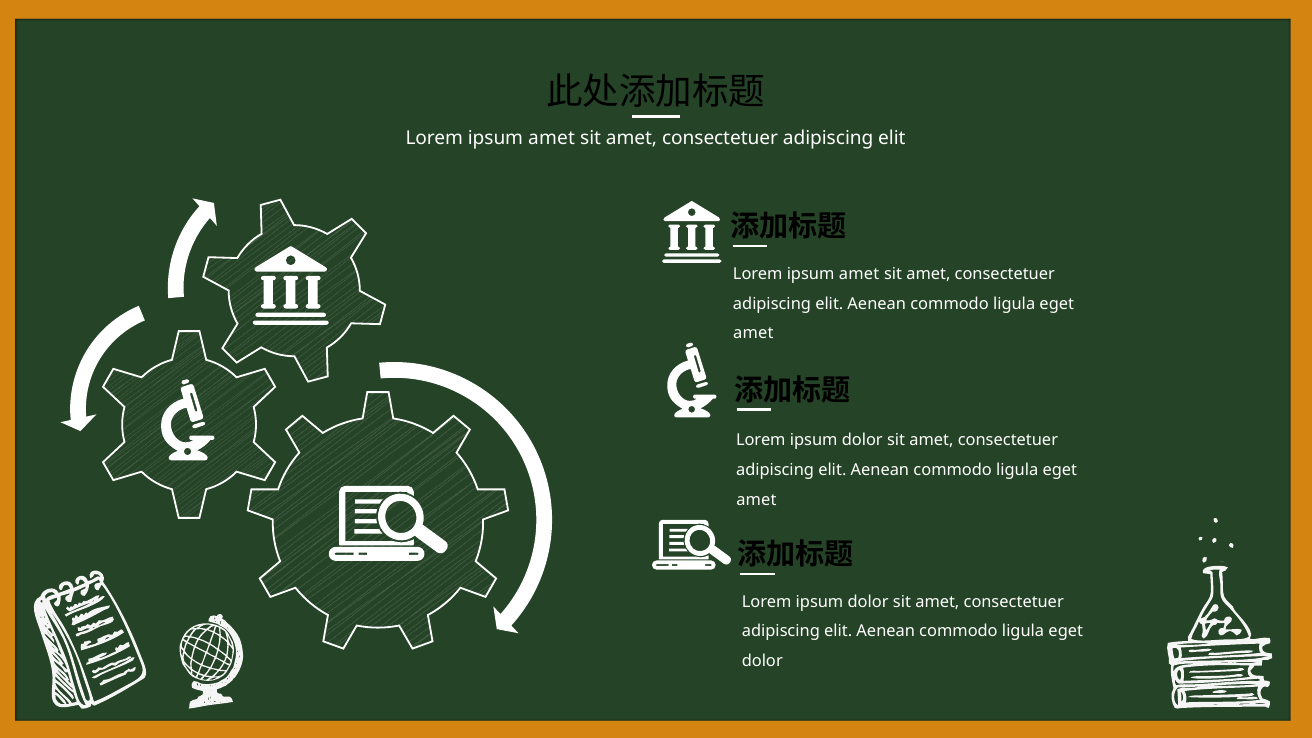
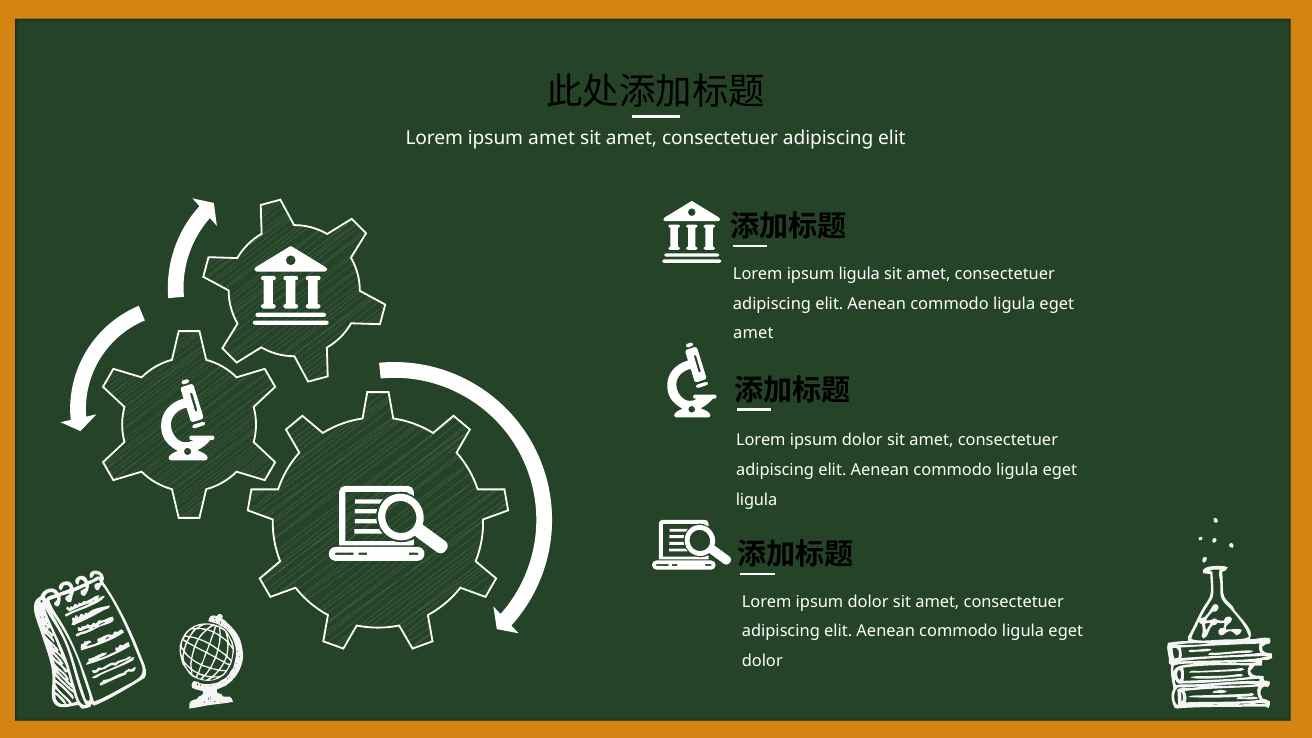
amet at (859, 274): amet -> ligula
amet at (756, 500): amet -> ligula
